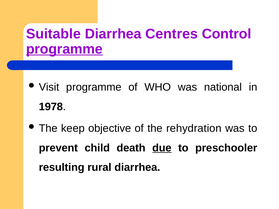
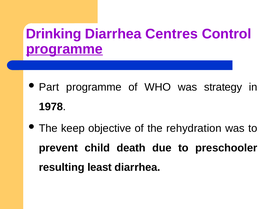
Suitable: Suitable -> Drinking
Visit: Visit -> Part
national: national -> strategy
due underline: present -> none
rural: rural -> least
